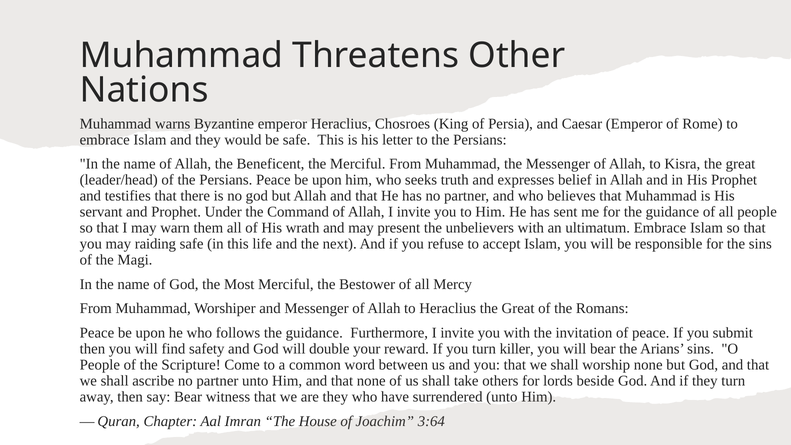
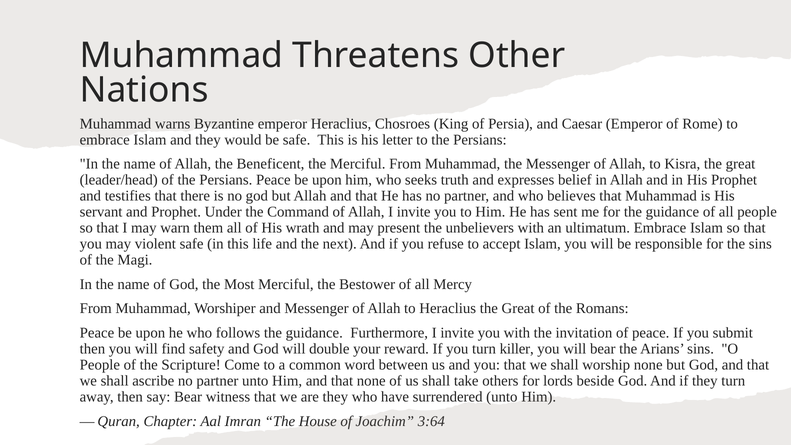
raiding: raiding -> violent
